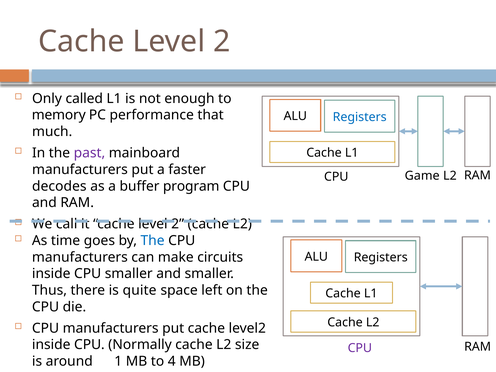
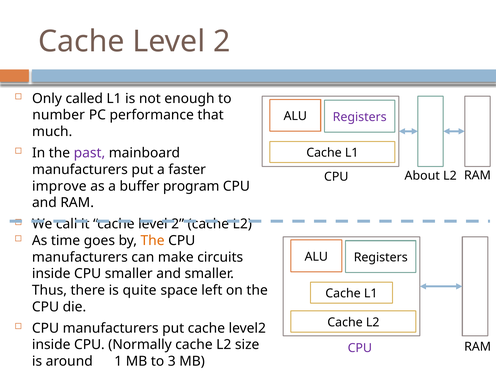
memory: memory -> number
Registers at (360, 117) colour: blue -> purple
Game: Game -> About
decodes: decodes -> improve
The at (153, 241) colour: blue -> orange
4: 4 -> 3
